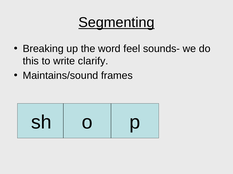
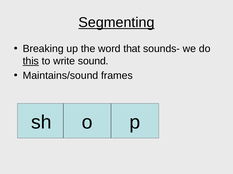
feel: feel -> that
this underline: none -> present
clarify: clarify -> sound
